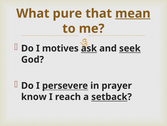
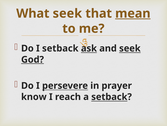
What pure: pure -> seek
I motives: motives -> setback
God underline: none -> present
